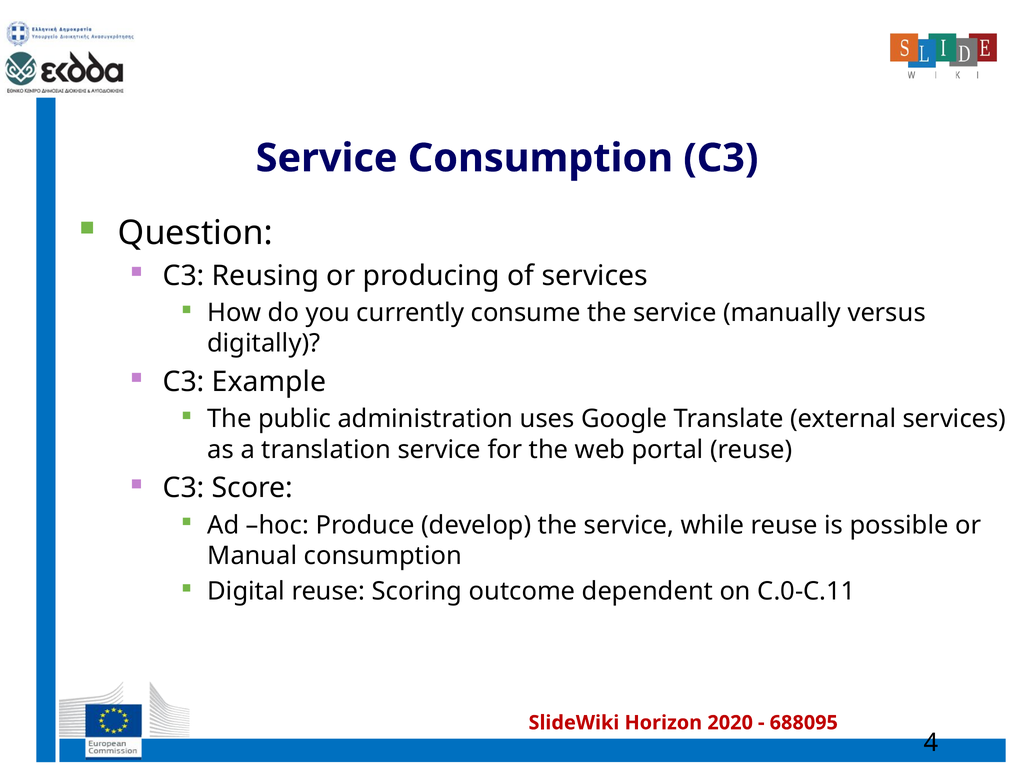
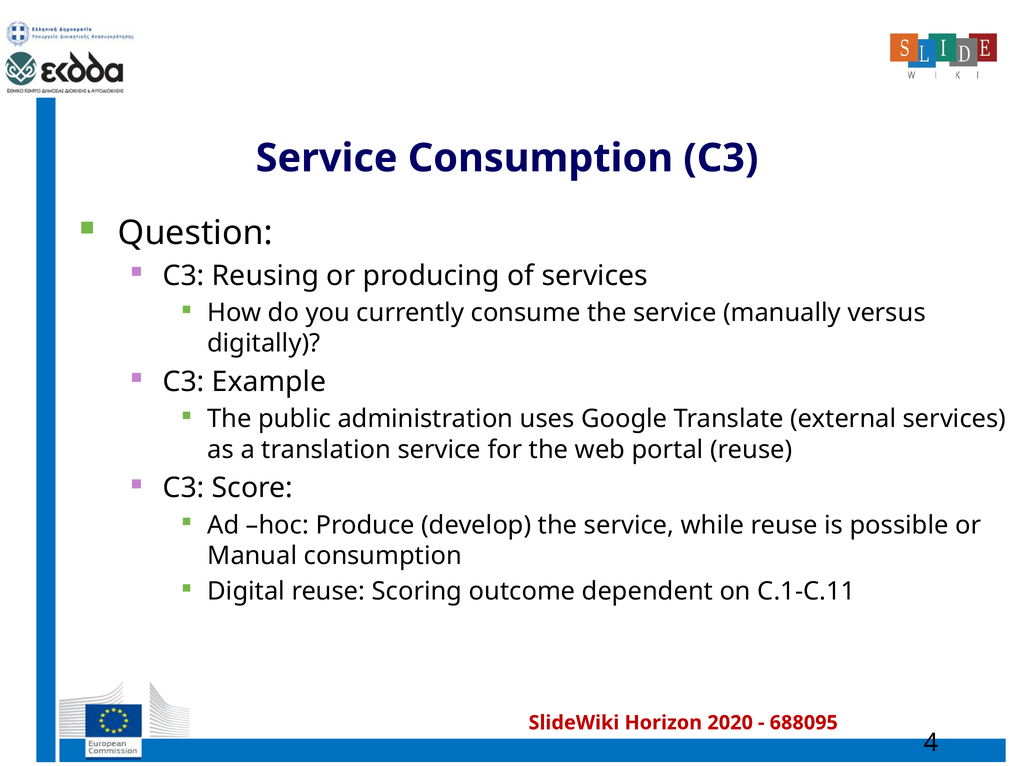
C.0-C.11: C.0-C.11 -> C.1-C.11
